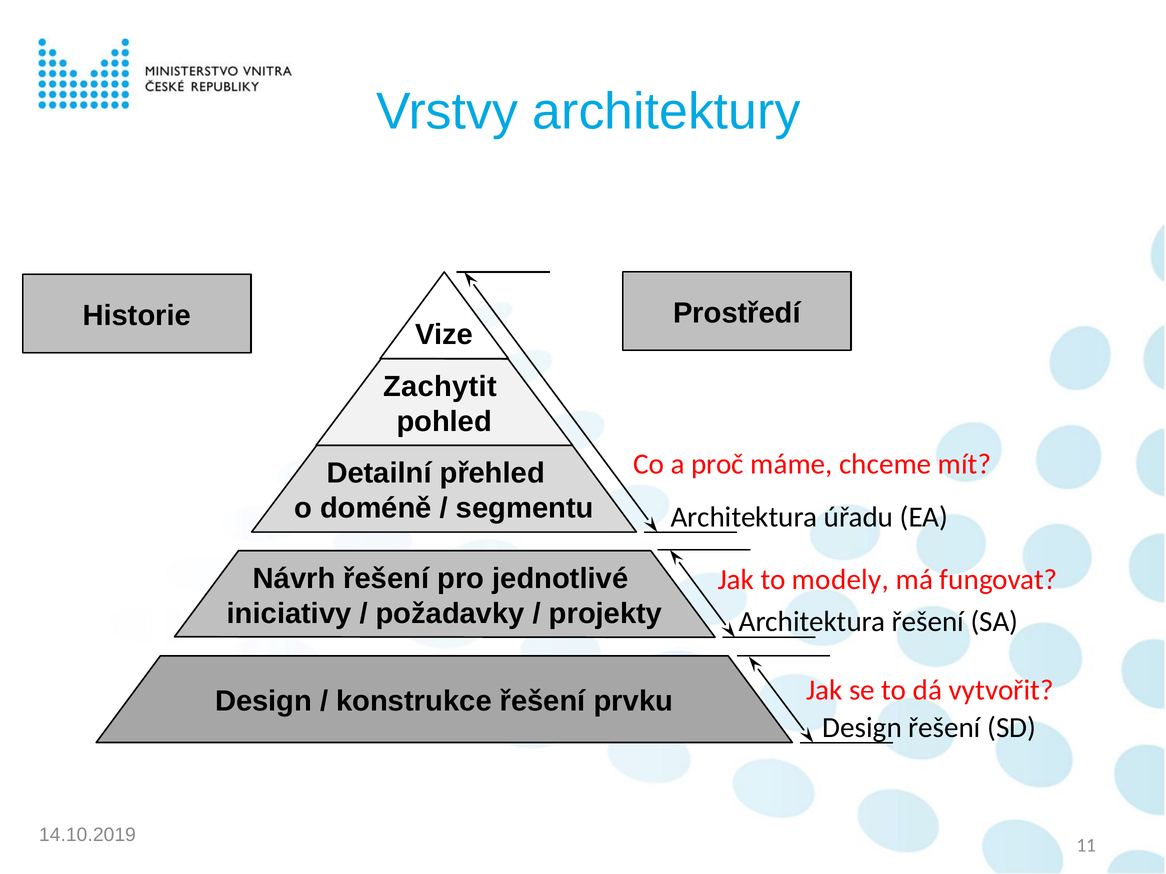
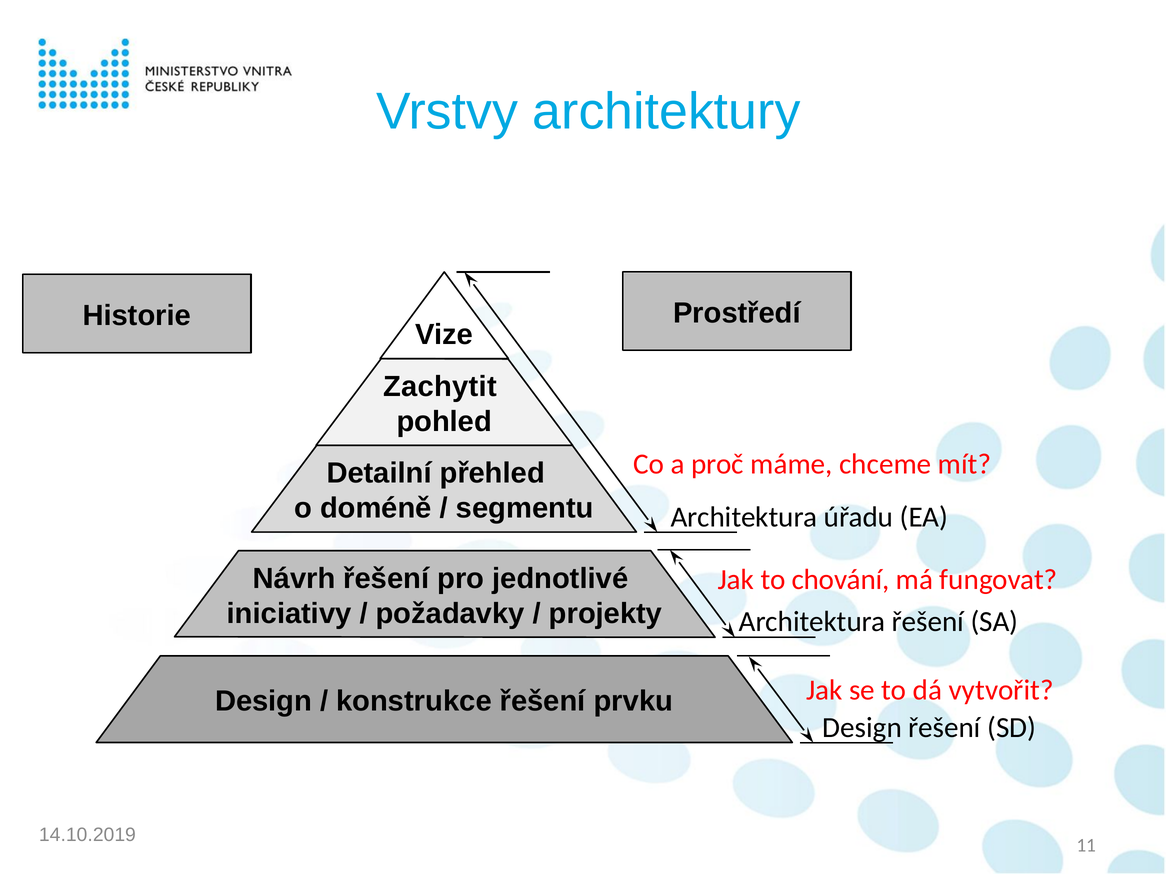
modely: modely -> chování
